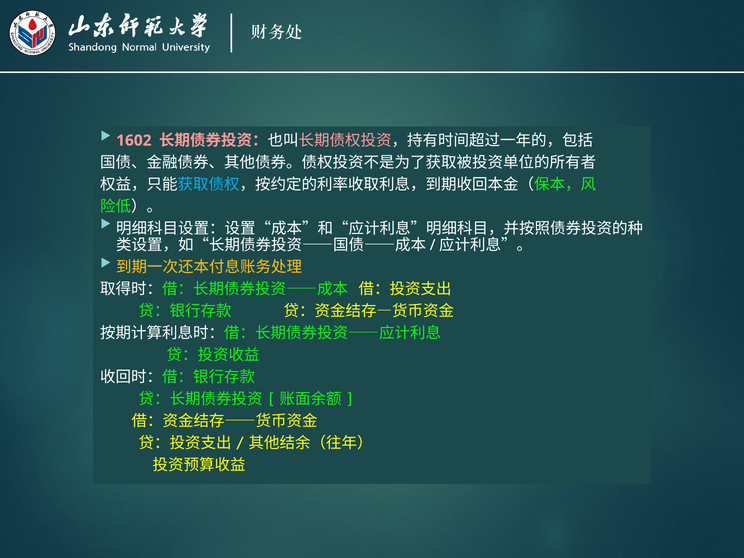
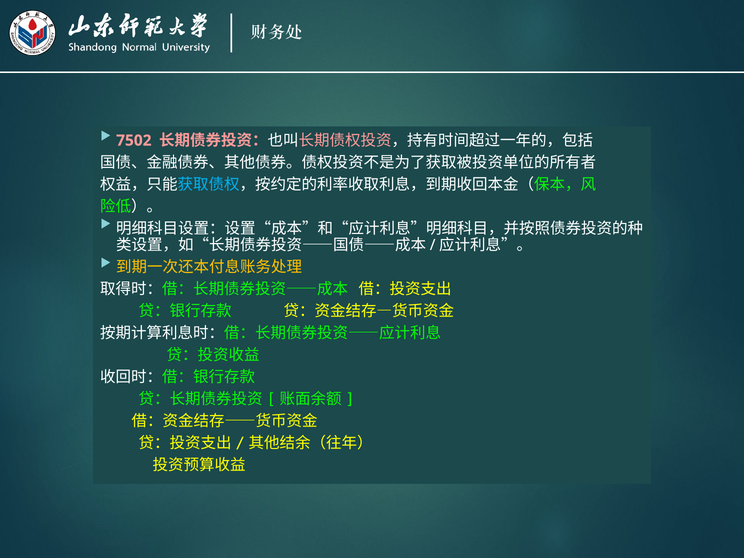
1602: 1602 -> 7502
